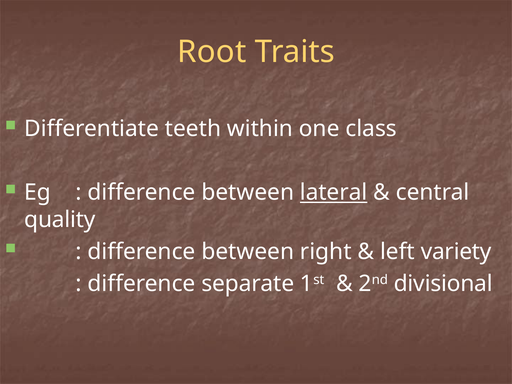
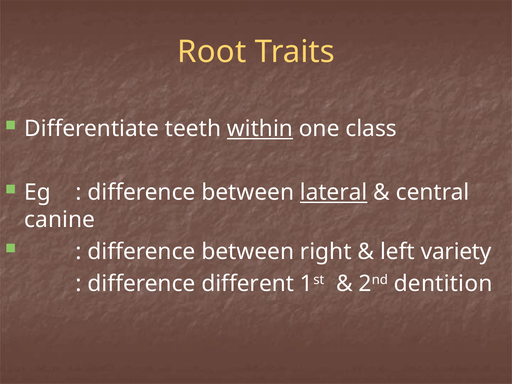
within underline: none -> present
quality: quality -> canine
separate: separate -> different
divisional: divisional -> dentition
